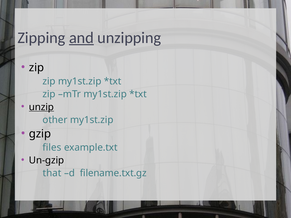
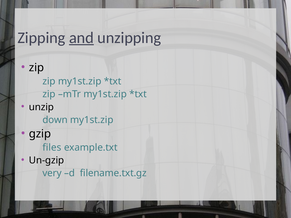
unzip underline: present -> none
other: other -> down
that: that -> very
